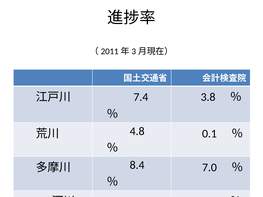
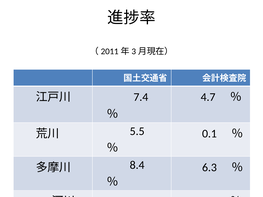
3.8: 3.8 -> 4.7
4.8: 4.8 -> 5.5
7.0: 7.0 -> 6.3
